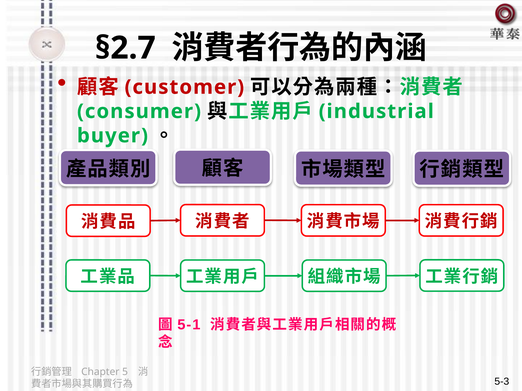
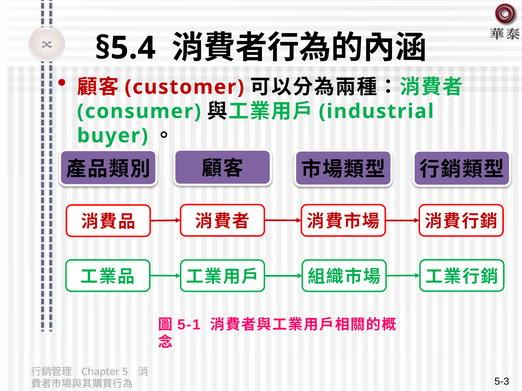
§2.7: §2.7 -> §5.4
